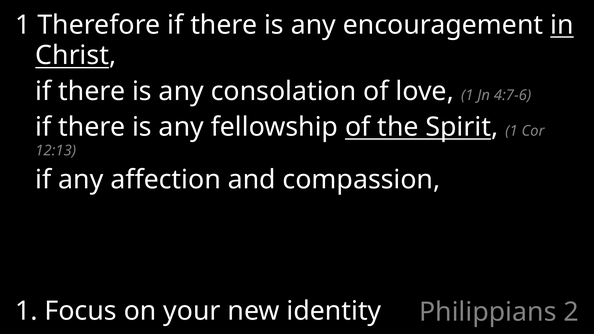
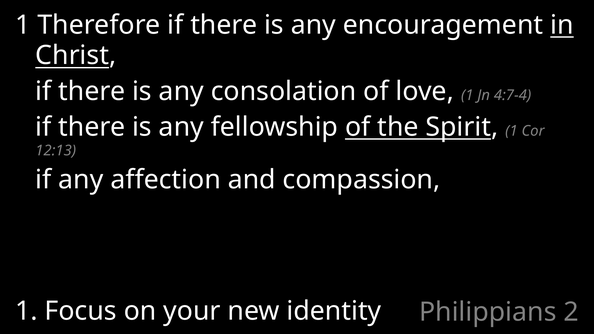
4:7-6: 4:7-6 -> 4:7-4
